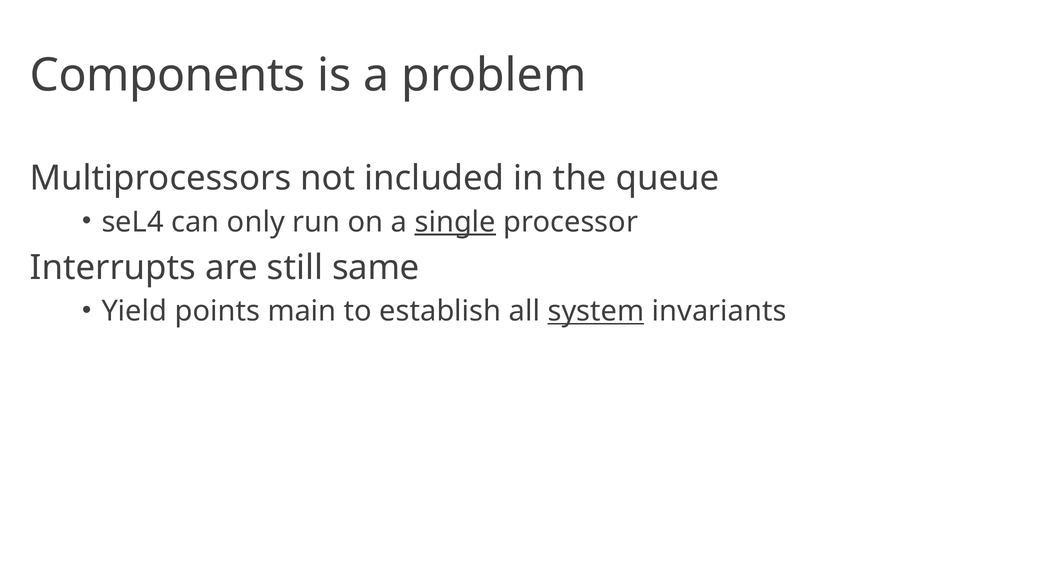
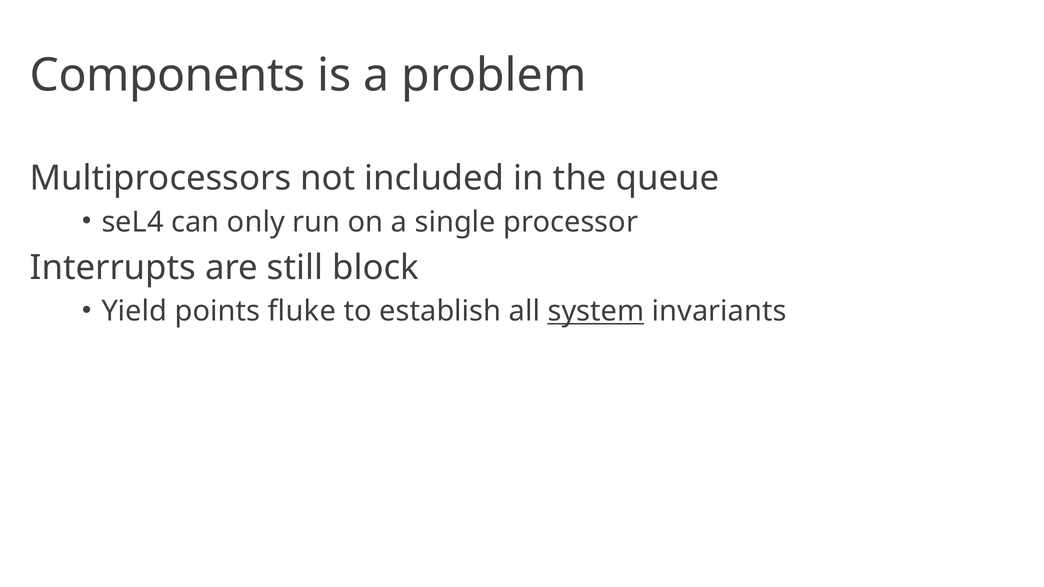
single underline: present -> none
same: same -> block
main: main -> fluke
